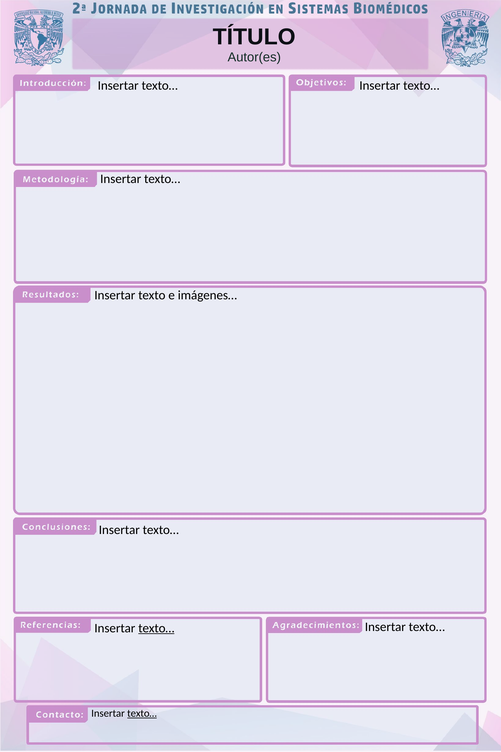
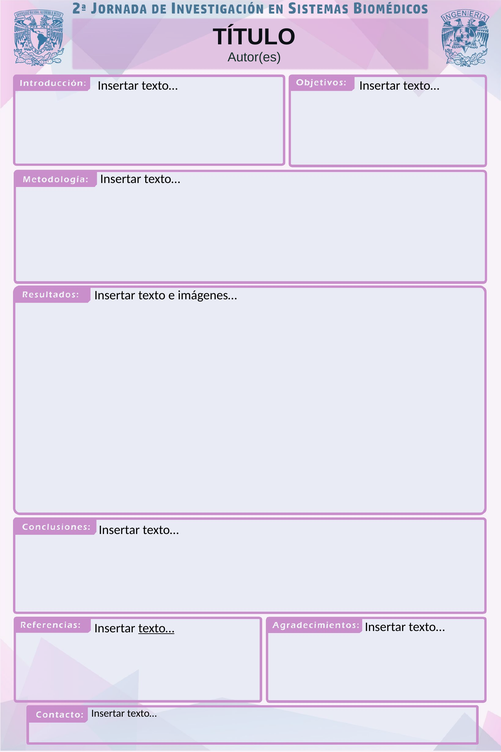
texto… at (142, 713) underline: present -> none
